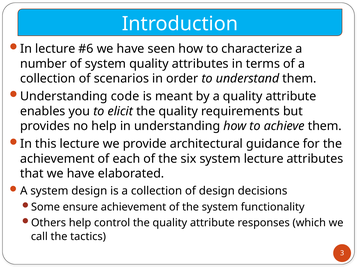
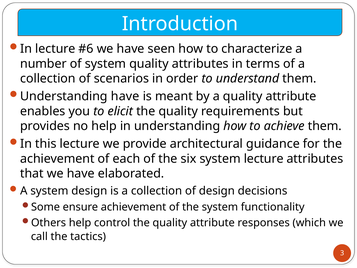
Understanding code: code -> have
